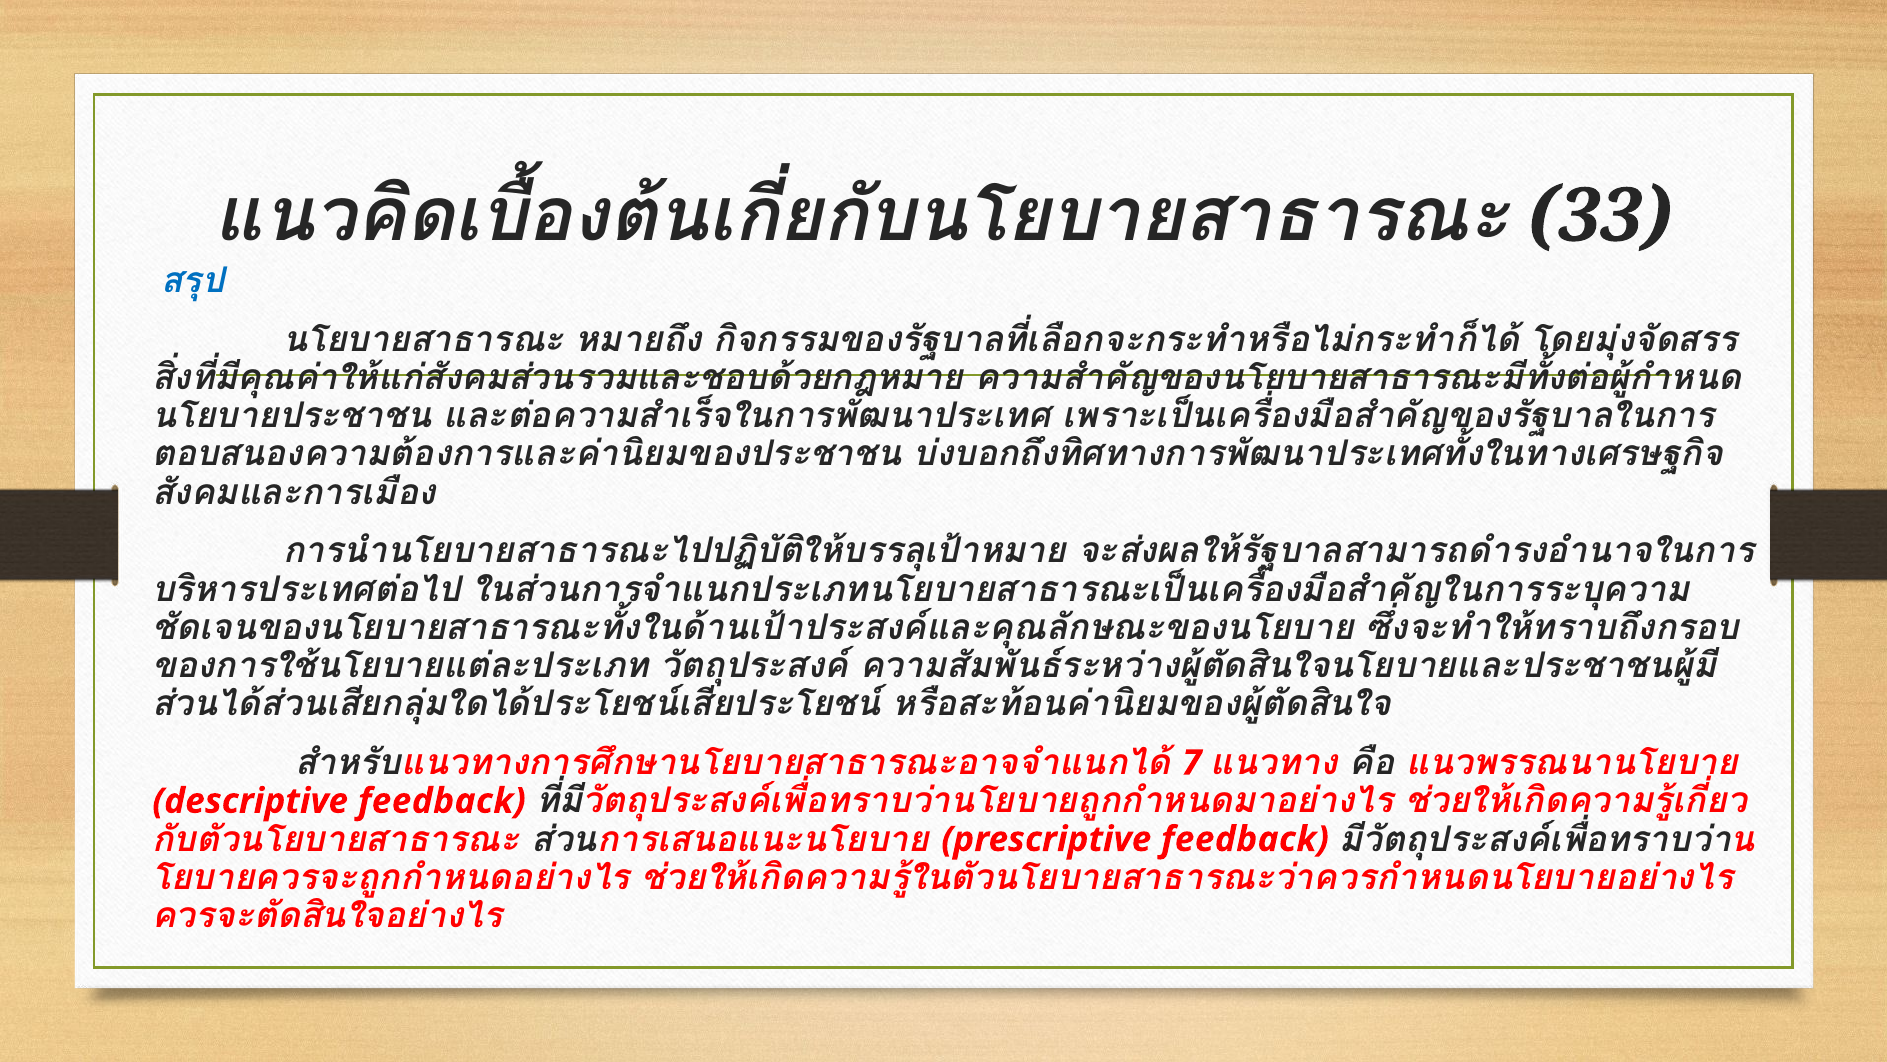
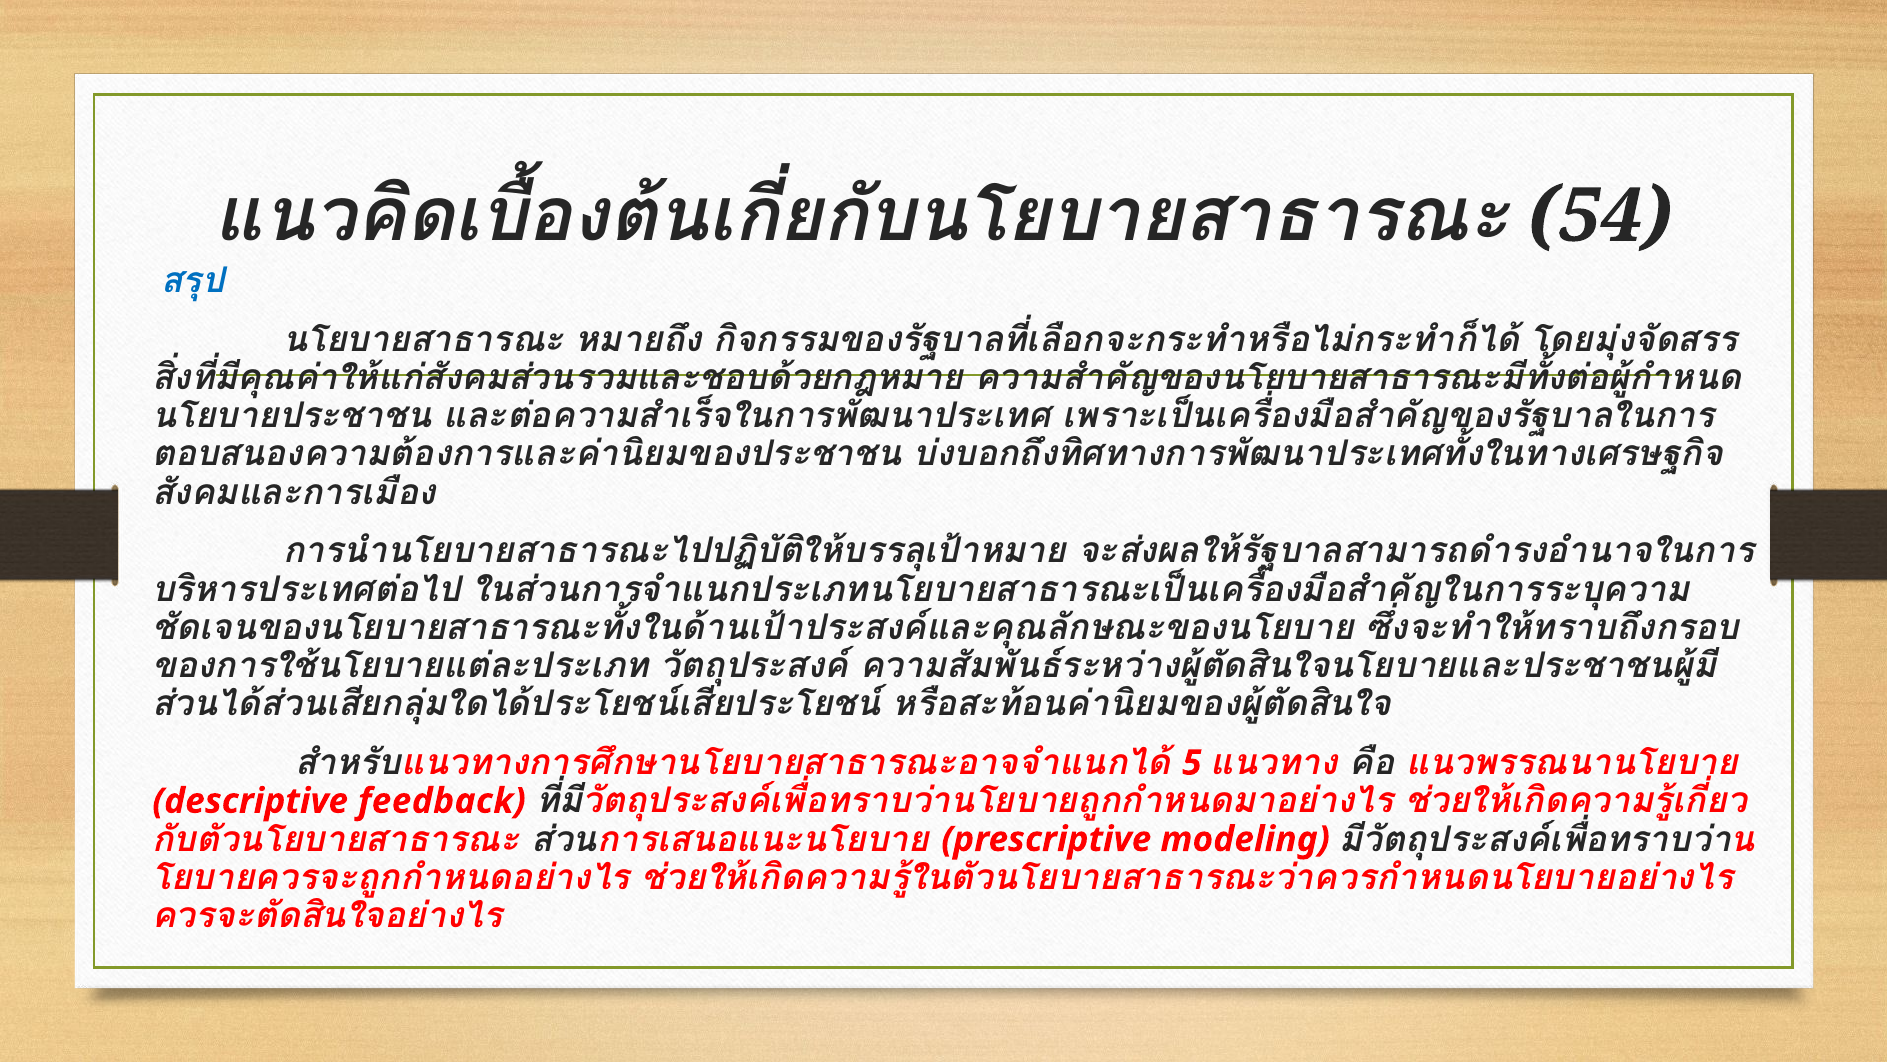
33: 33 -> 54
7: 7 -> 5
prescriptive feedback: feedback -> modeling
